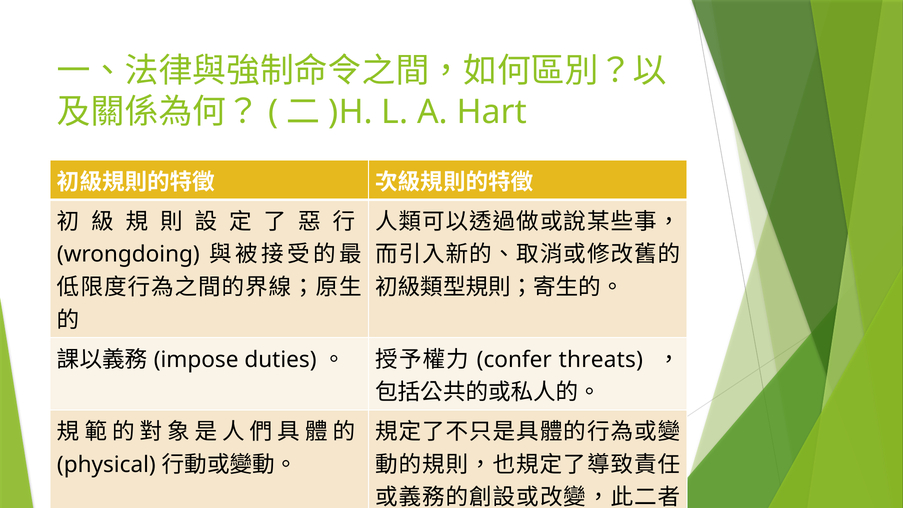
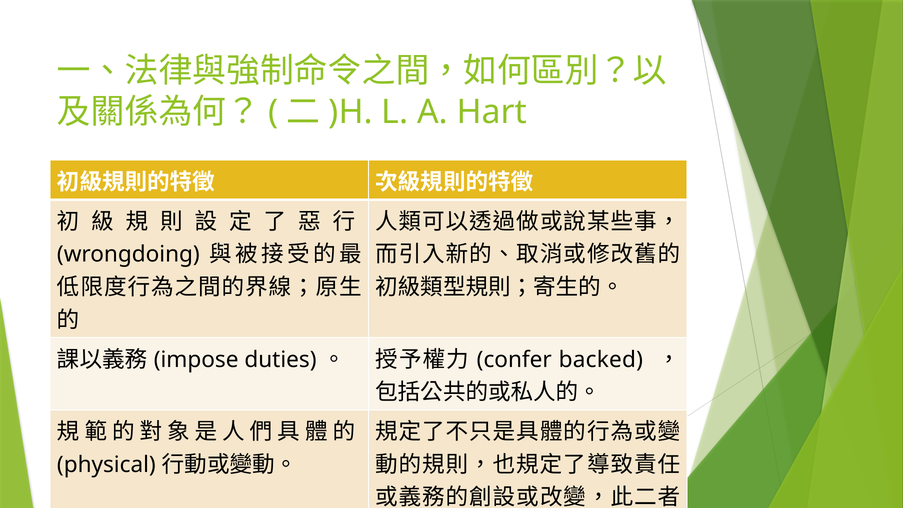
threats: threats -> backed
